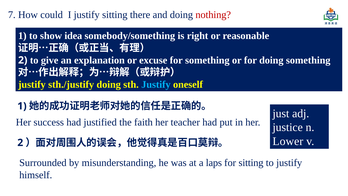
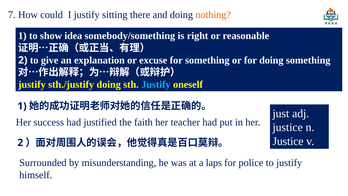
nothing colour: red -> orange
Lower at (288, 141): Lower -> Justice
for sitting: sitting -> police
